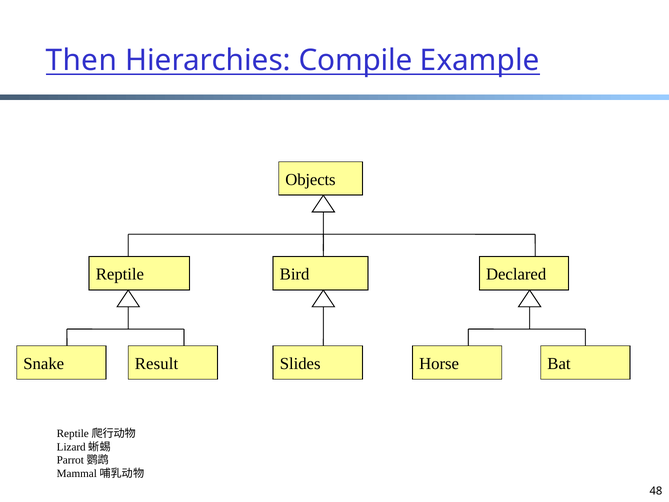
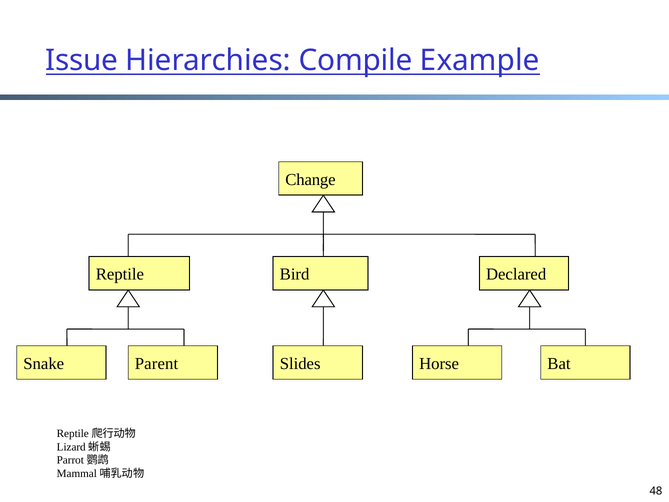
Then: Then -> Issue
Objects: Objects -> Change
Result: Result -> Parent
